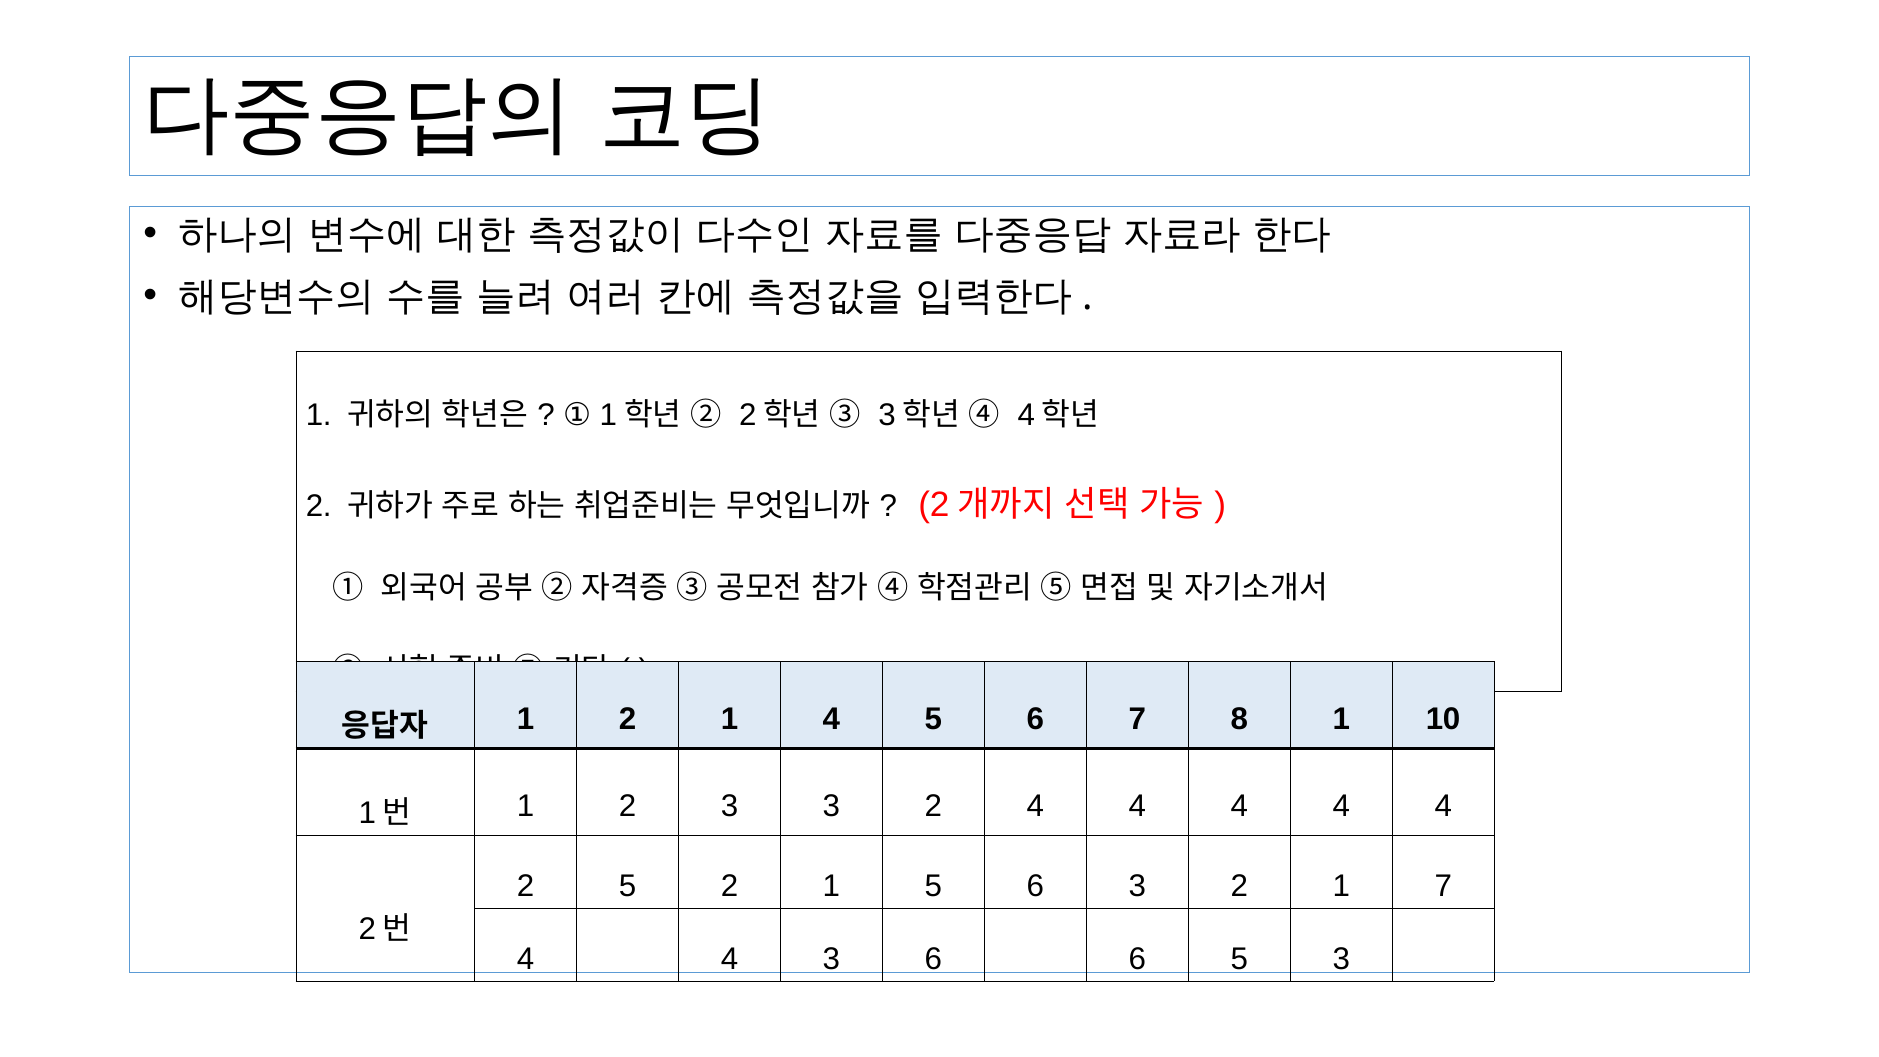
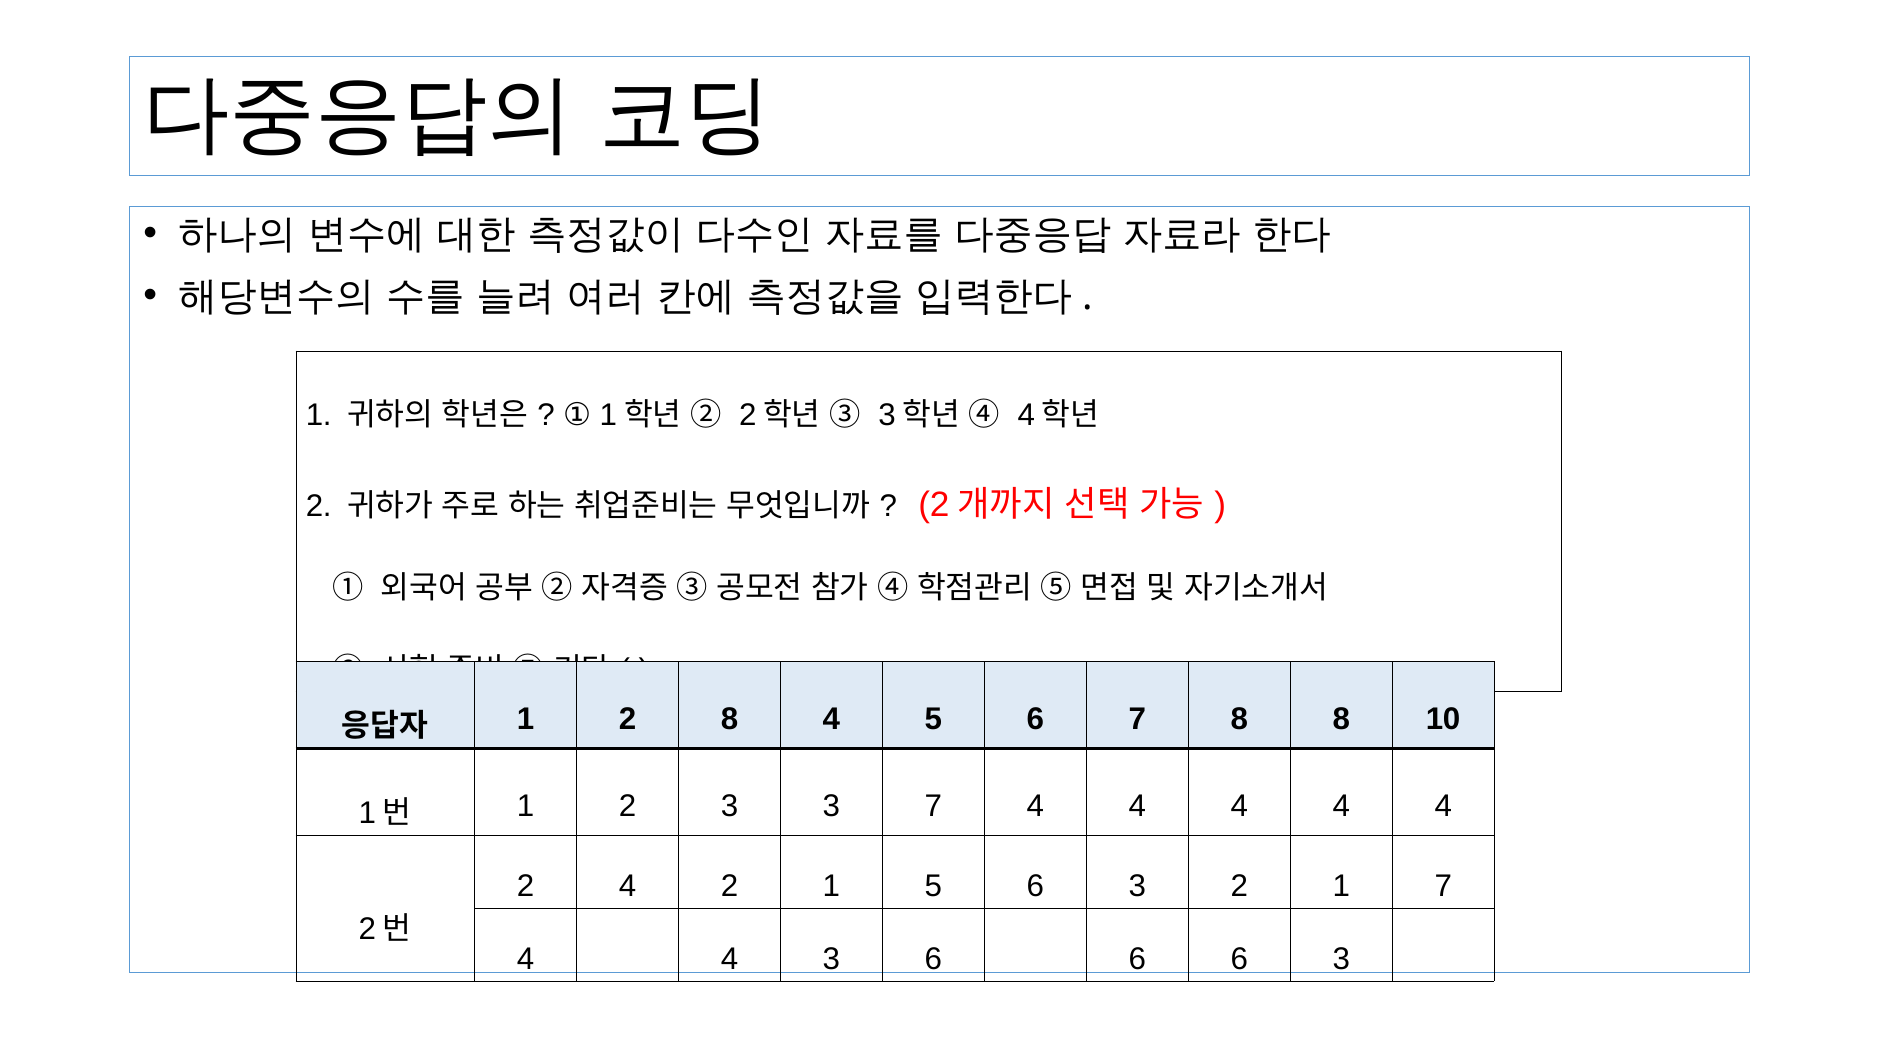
1 2 1: 1 -> 8
8 1: 1 -> 8
3 3 2: 2 -> 7
2 5: 5 -> 4
6 6 5: 5 -> 6
